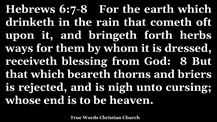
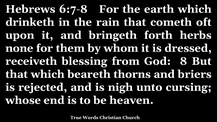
ways: ways -> none
